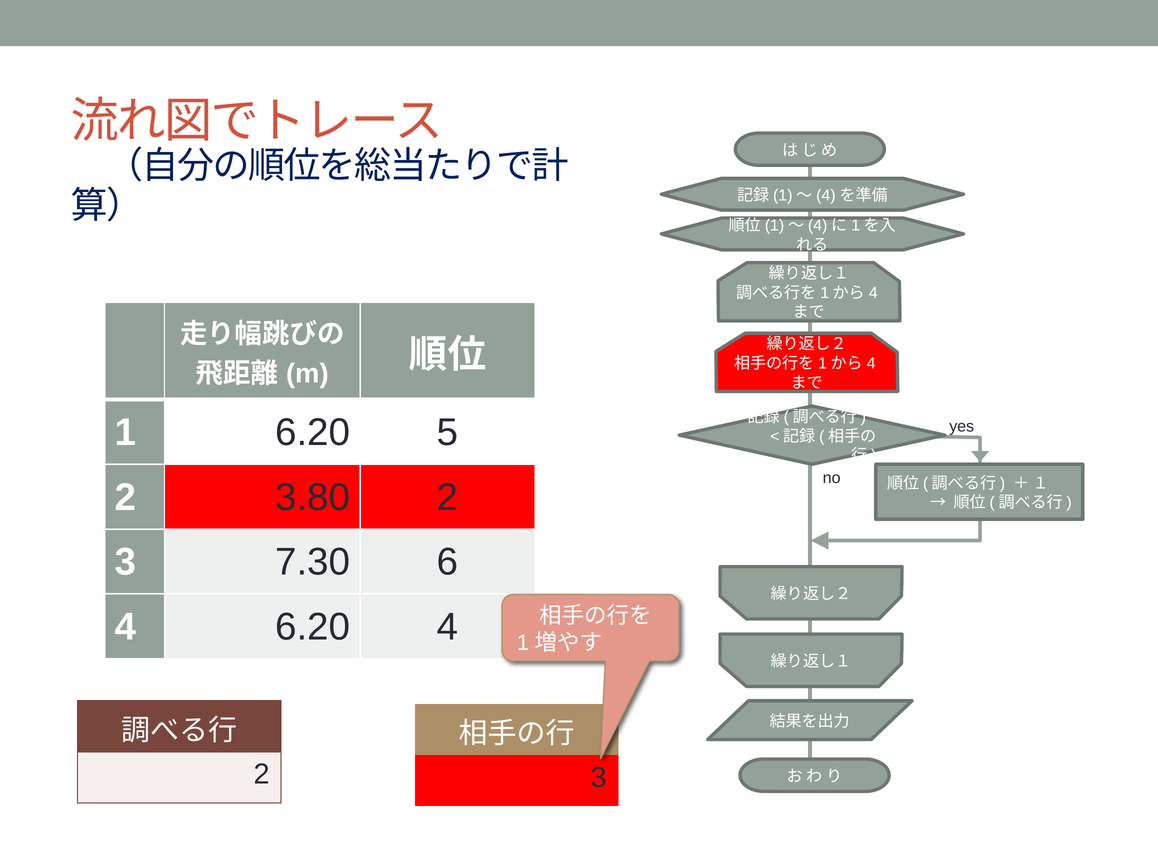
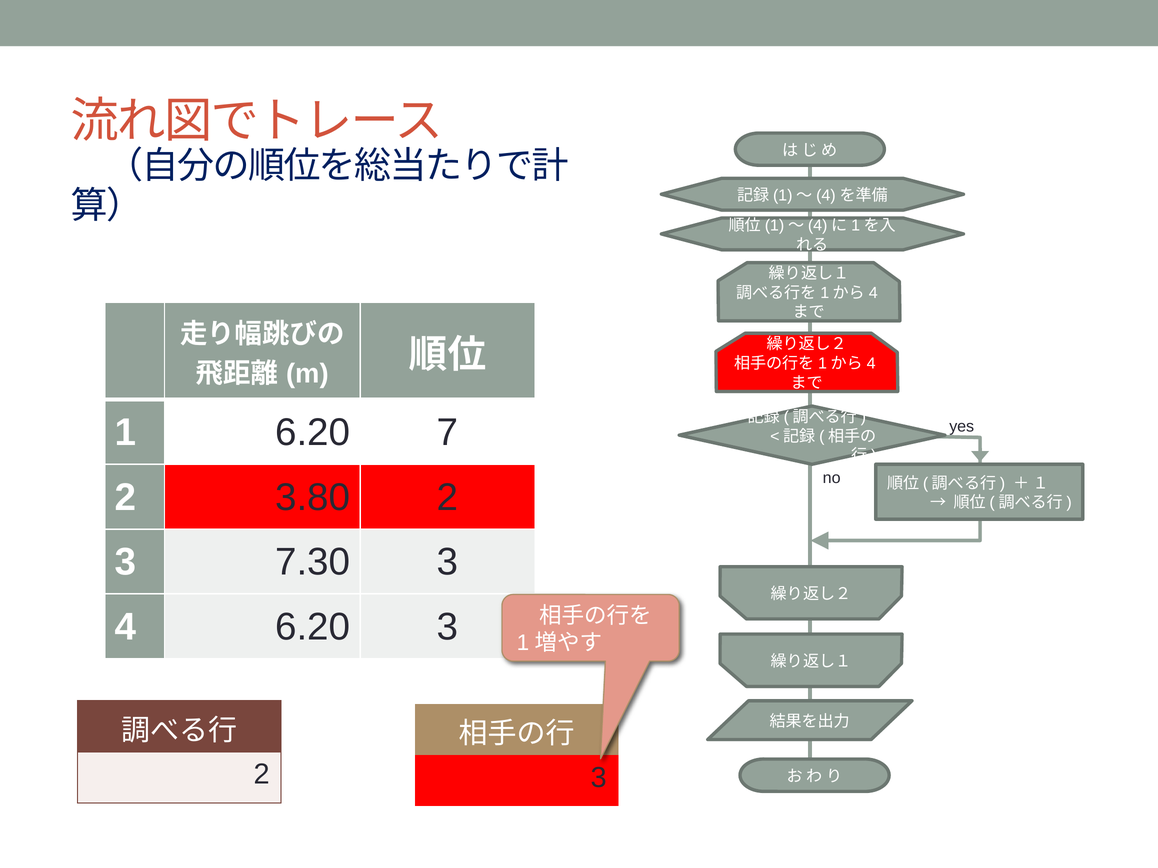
5: 5 -> 7
7.30 6: 6 -> 3
6.20 4: 4 -> 3
